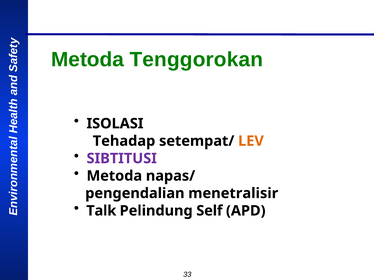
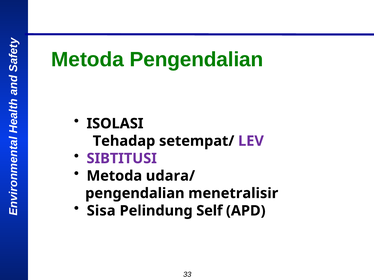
Metoda Tenggorokan: Tenggorokan -> Pengendalian
LEV colour: orange -> purple
napas/: napas/ -> udara/
Talk: Talk -> Sisa
